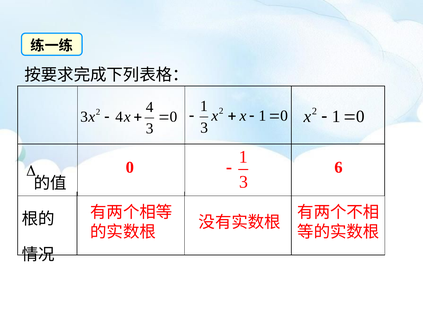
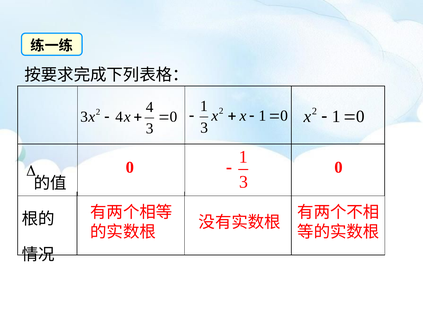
6 at (339, 168): 6 -> 0
